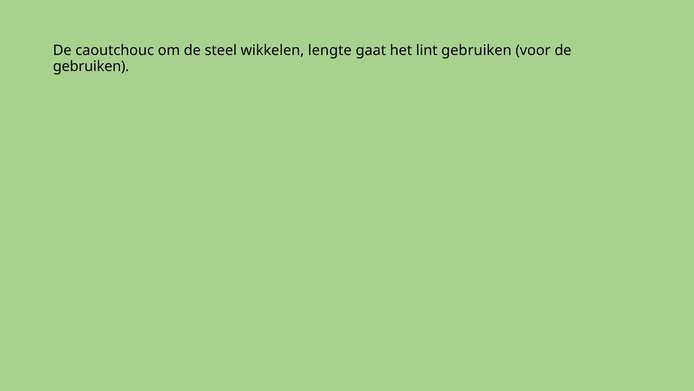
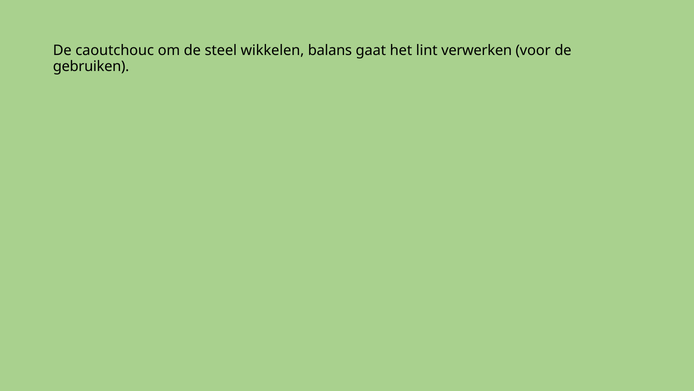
lengte: lengte -> balans
lint gebruiken: gebruiken -> verwerken
